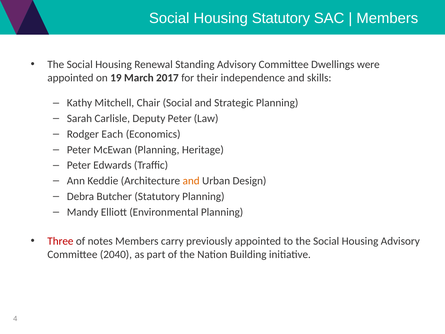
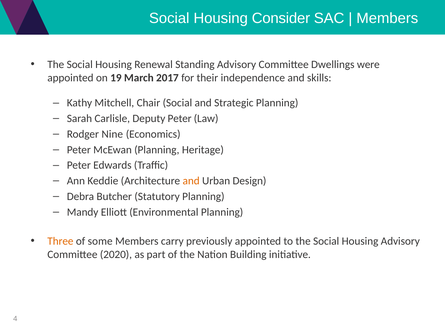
Housing Statutory: Statutory -> Consider
Each: Each -> Nine
Three colour: red -> orange
notes: notes -> some
2040: 2040 -> 2020
